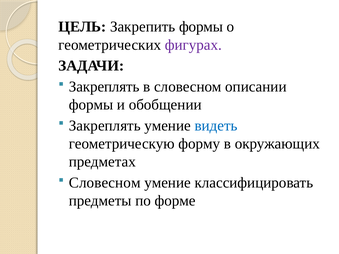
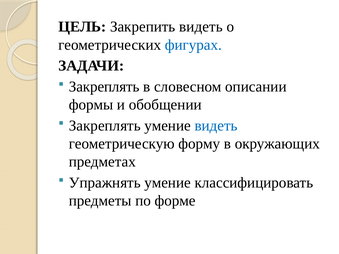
Закрепить формы: формы -> видеть
фигурах colour: purple -> blue
Словесном at (105, 183): Словесном -> Упражнять
